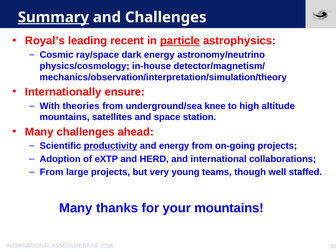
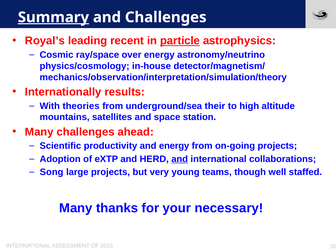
dark: dark -> over
ensure: ensure -> results
knee: knee -> their
productivity underline: present -> none
and at (180, 159) underline: none -> present
From at (52, 172): From -> Song
your mountains: mountains -> necessary
